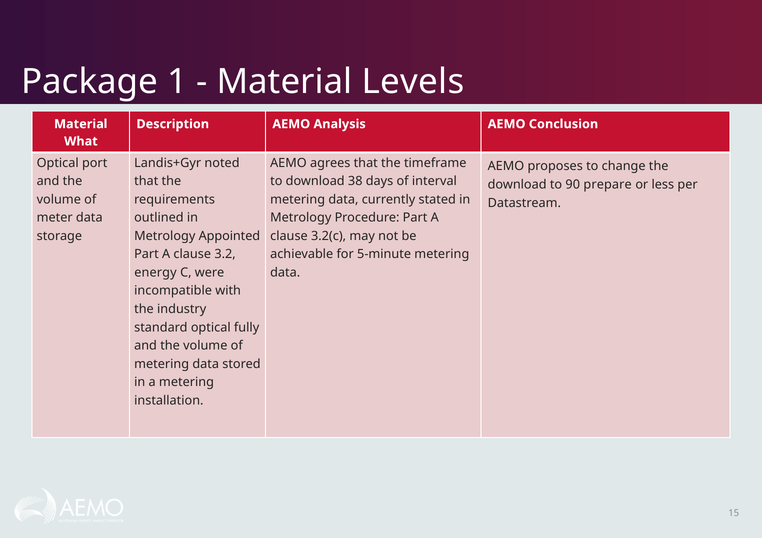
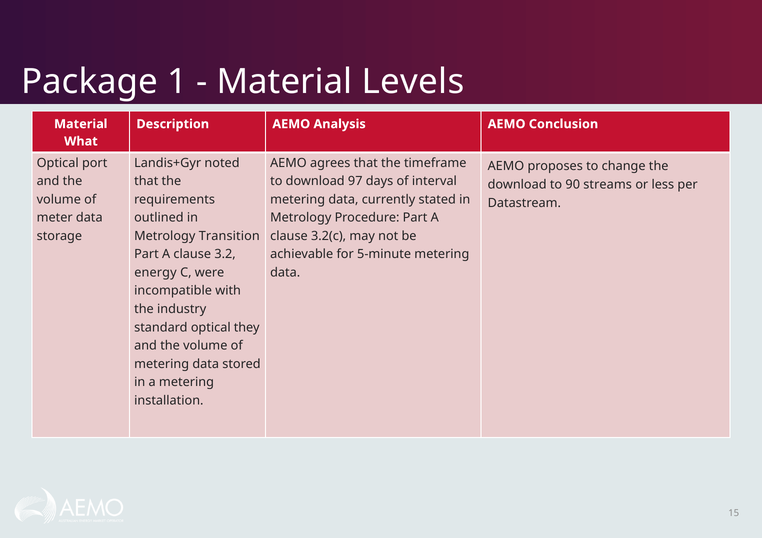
38: 38 -> 97
prepare: prepare -> streams
Appointed: Appointed -> Transition
fully: fully -> they
